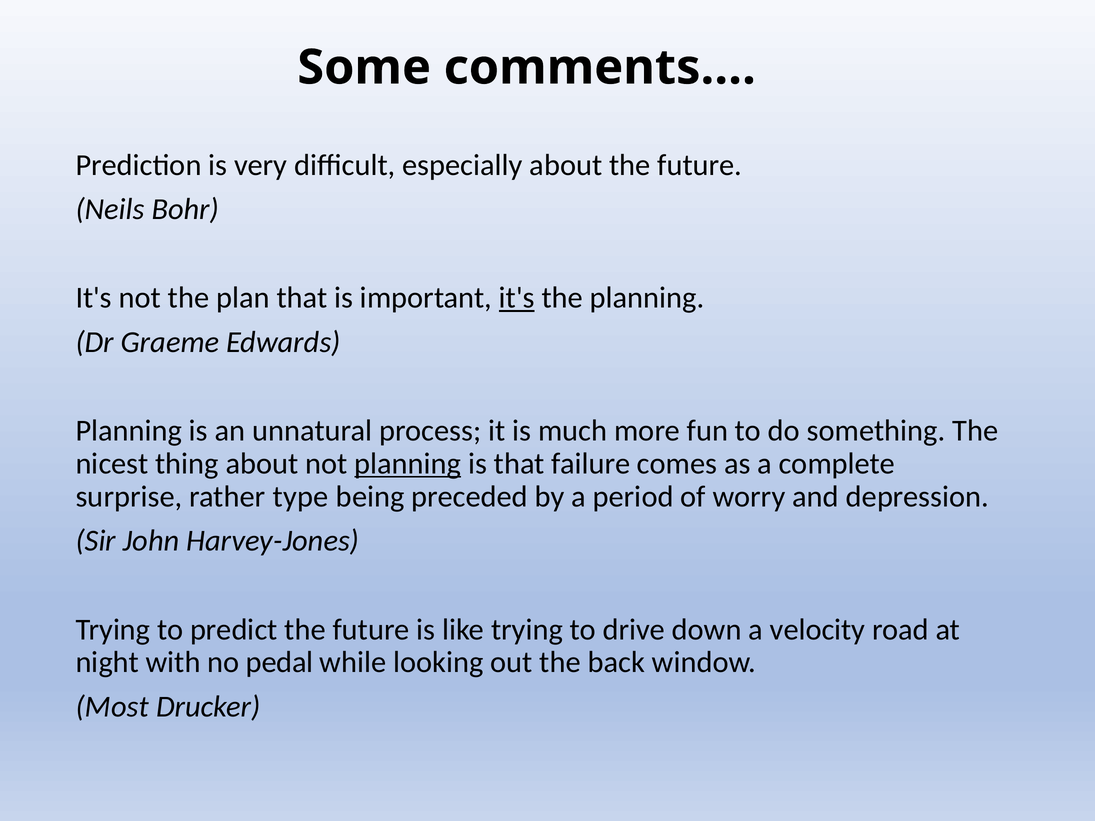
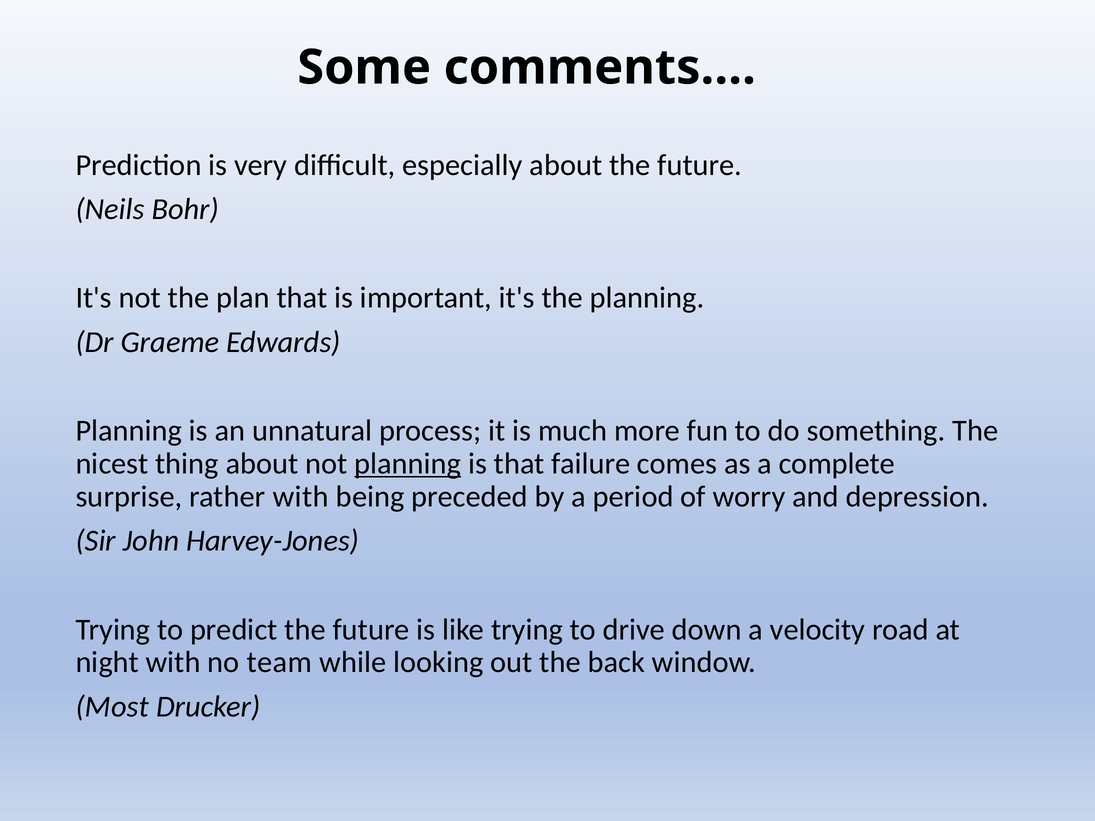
it's at (517, 298) underline: present -> none
rather type: type -> with
pedal: pedal -> team
